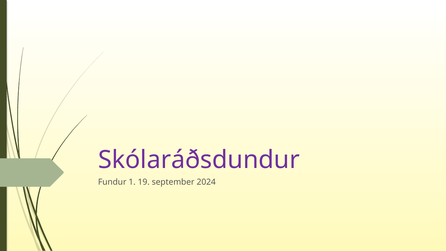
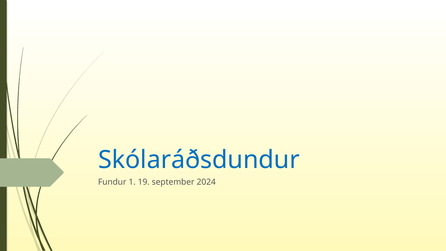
Skólaráðsdundur colour: purple -> blue
